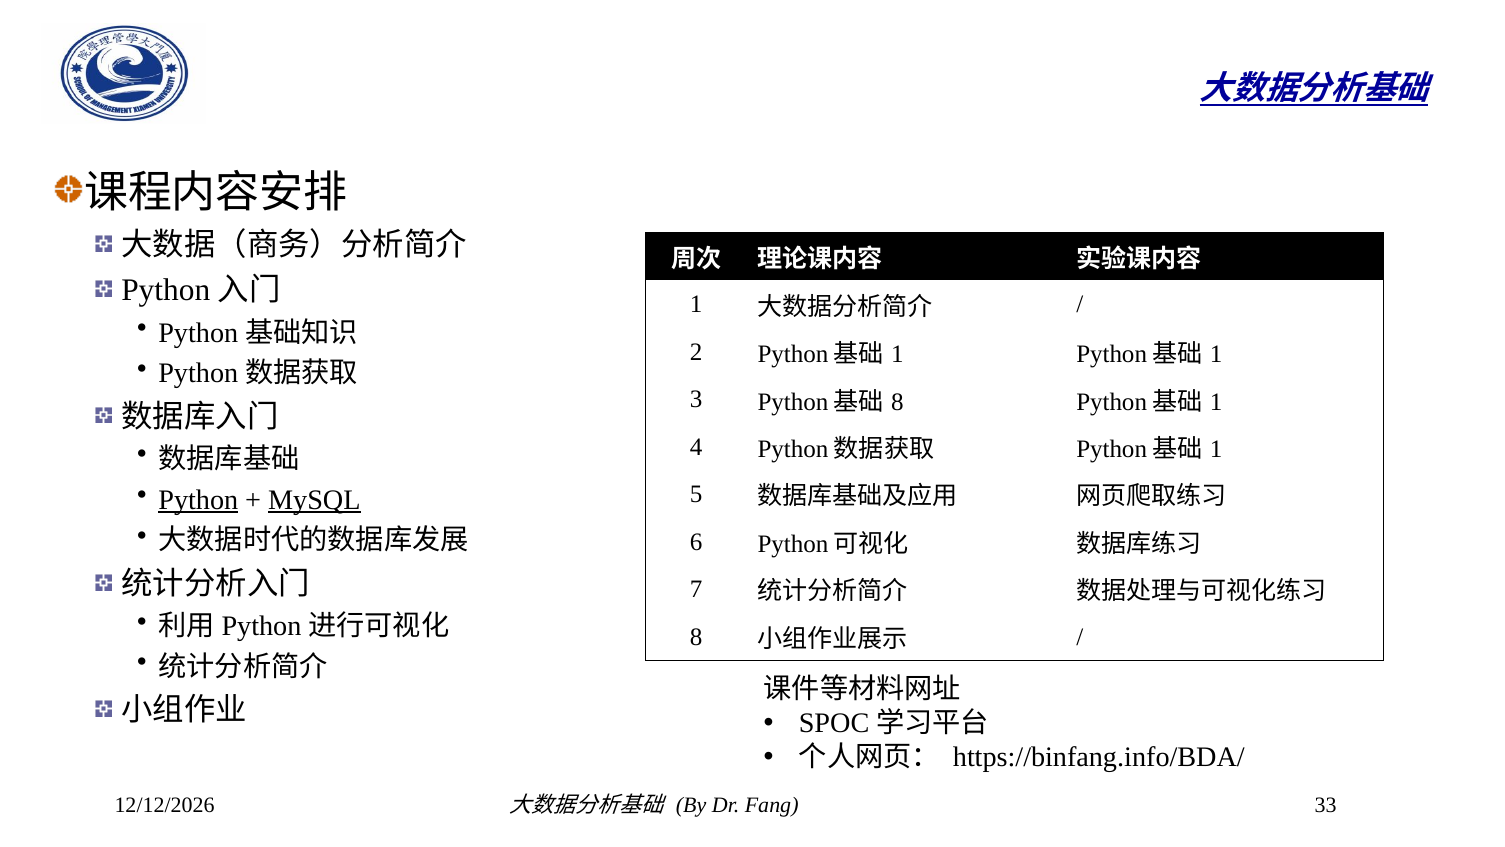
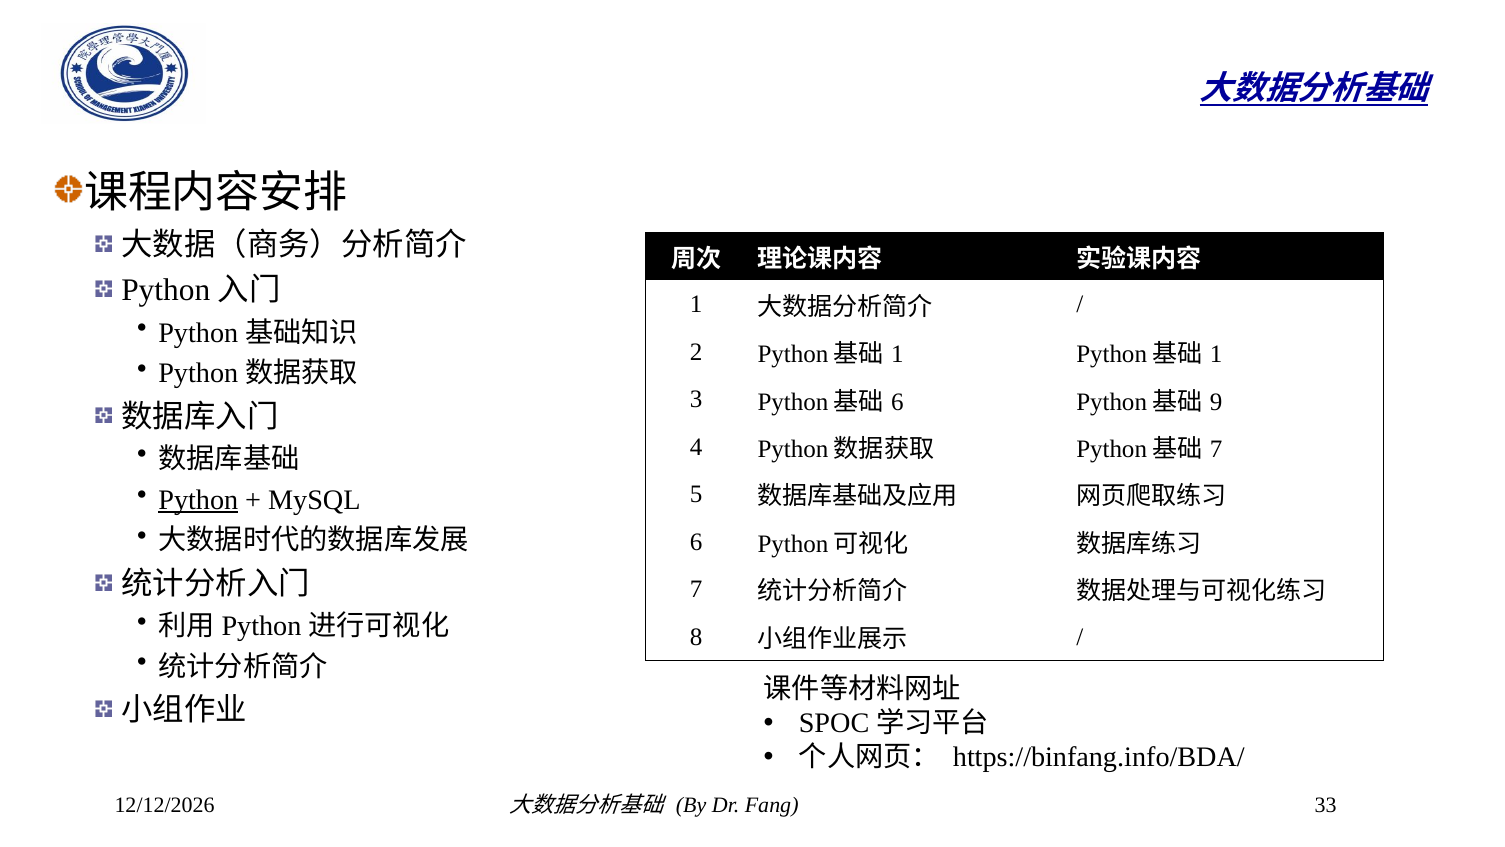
8 at (897, 402): 8 -> 6
1 at (1216, 402): 1 -> 9
1 at (1216, 449): 1 -> 7
MySQL underline: present -> none
